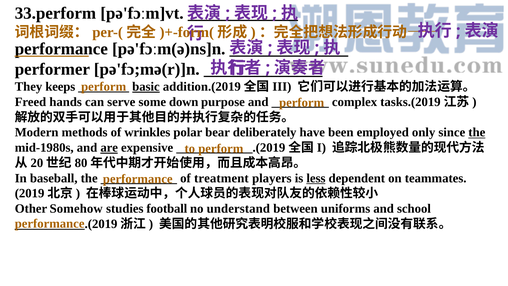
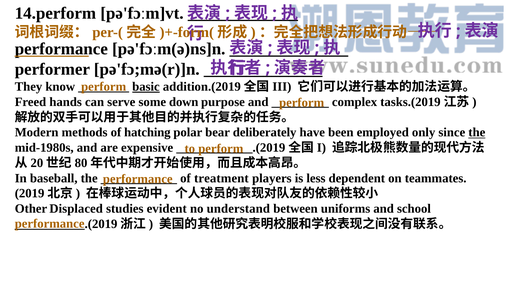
33.perform: 33.perform -> 14.perform
keeps: keeps -> know
wrinkles: wrinkles -> hatching
are underline: present -> none
less underline: present -> none
Somehow: Somehow -> Displaced
football: football -> evident
